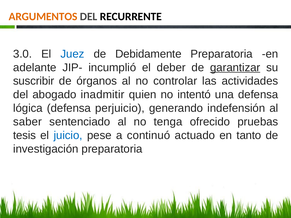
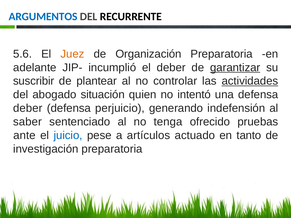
ARGUMENTOS colour: orange -> blue
3.0: 3.0 -> 5.6
Juez colour: blue -> orange
Debidamente: Debidamente -> Organización
órganos: órganos -> plantear
actividades underline: none -> present
inadmitir: inadmitir -> situación
lógica at (28, 108): lógica -> deber
tesis: tesis -> ante
continuó: continuó -> artículos
